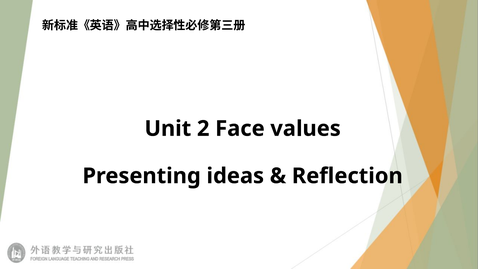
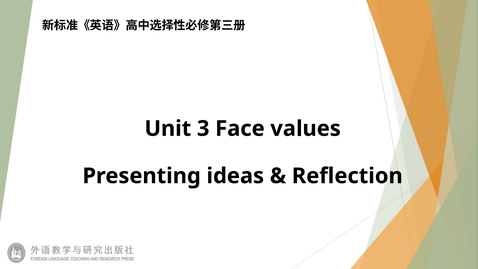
2: 2 -> 3
